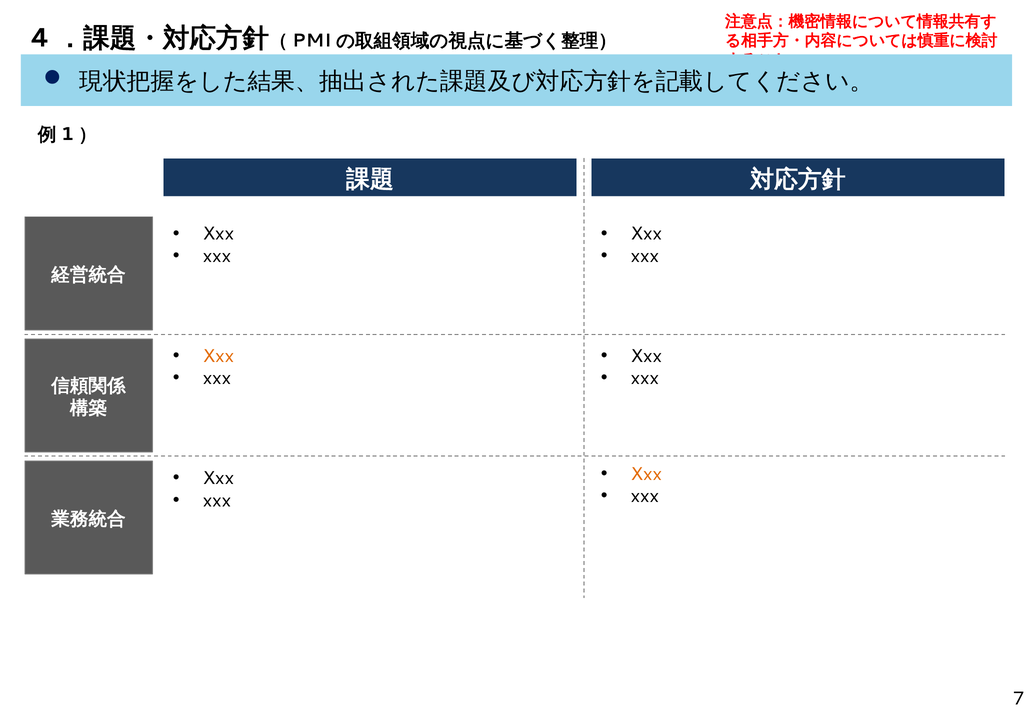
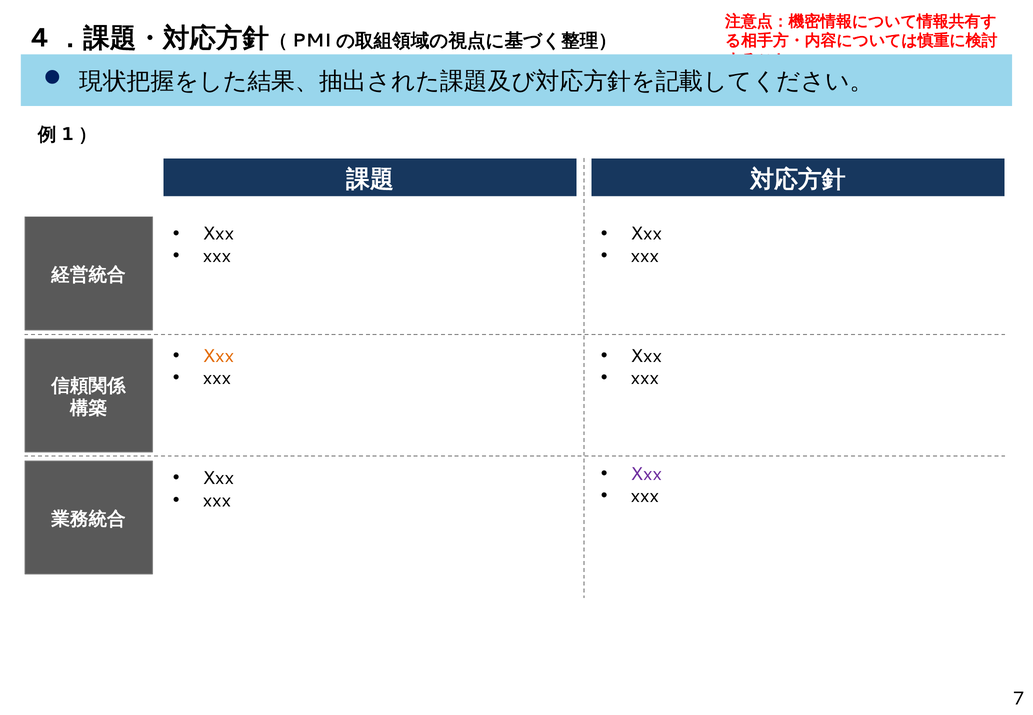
Xxx at (646, 474) colour: orange -> purple
